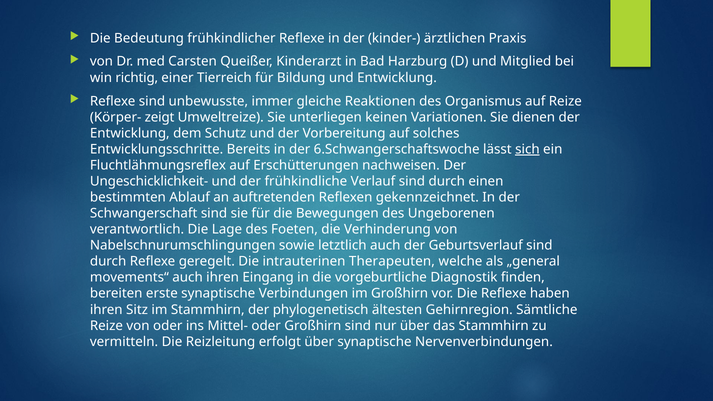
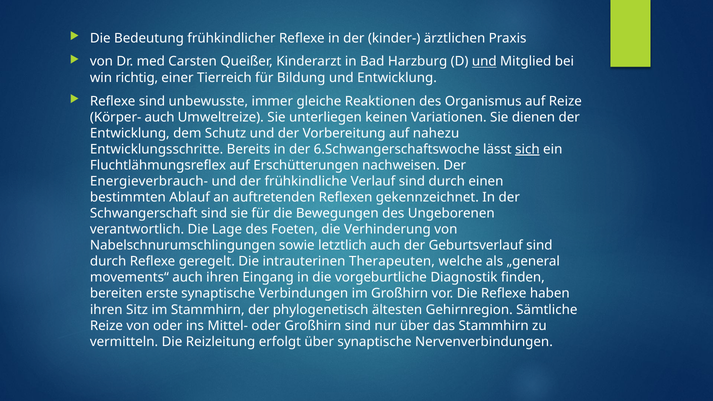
und at (484, 62) underline: none -> present
Körper- zeigt: zeigt -> auch
solches: solches -> nahezu
Ungeschicklichkeit-: Ungeschicklichkeit- -> Energieverbrauch-
